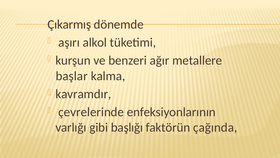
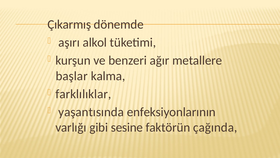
kavramdır: kavramdır -> farklılıklar
çevrelerinde: çevrelerinde -> yaşantısında
başlığı: başlığı -> sesine
